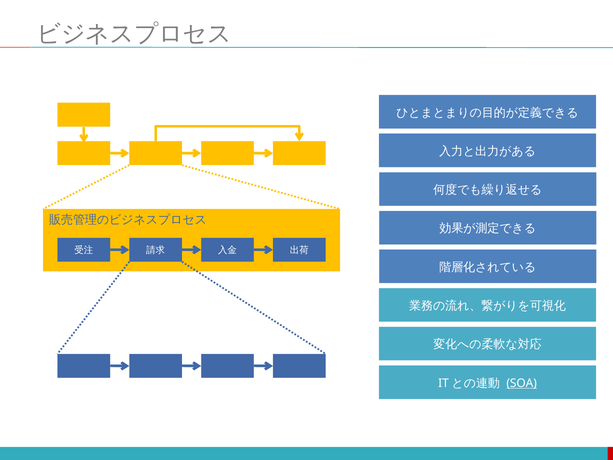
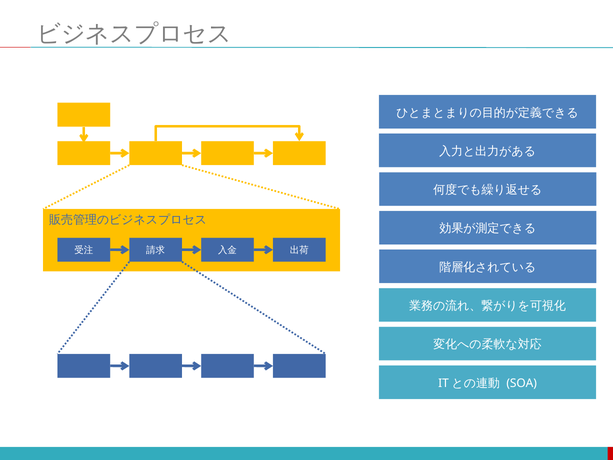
SOA underline: present -> none
